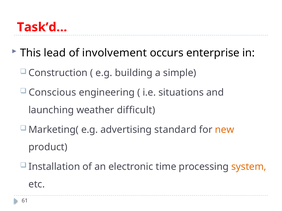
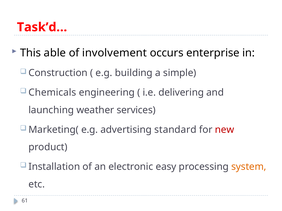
lead: lead -> able
Conscious: Conscious -> Chemicals
situations: situations -> delivering
difficult: difficult -> services
new colour: orange -> red
time: time -> easy
